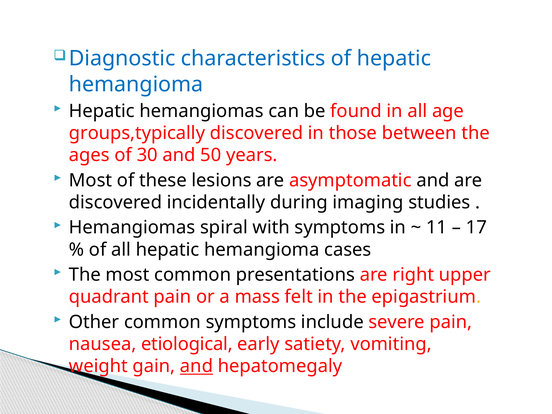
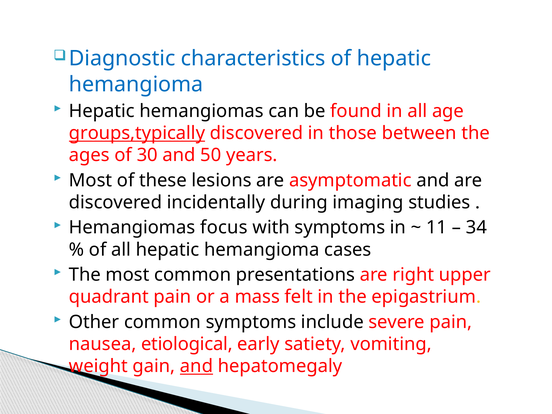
groups,typically underline: none -> present
spiral: spiral -> focus
17: 17 -> 34
